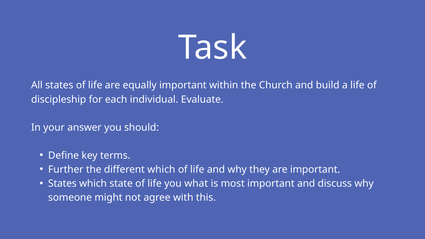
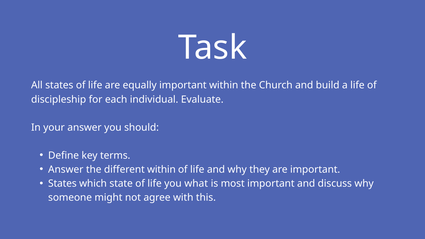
Further at (66, 170): Further -> Answer
different which: which -> within
